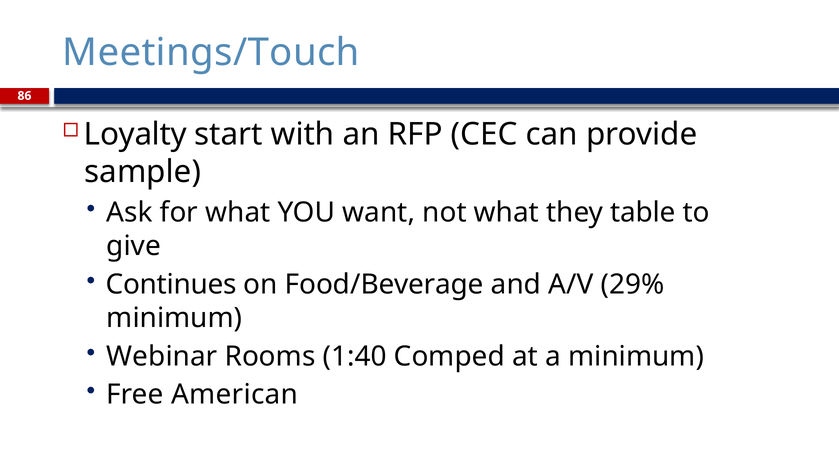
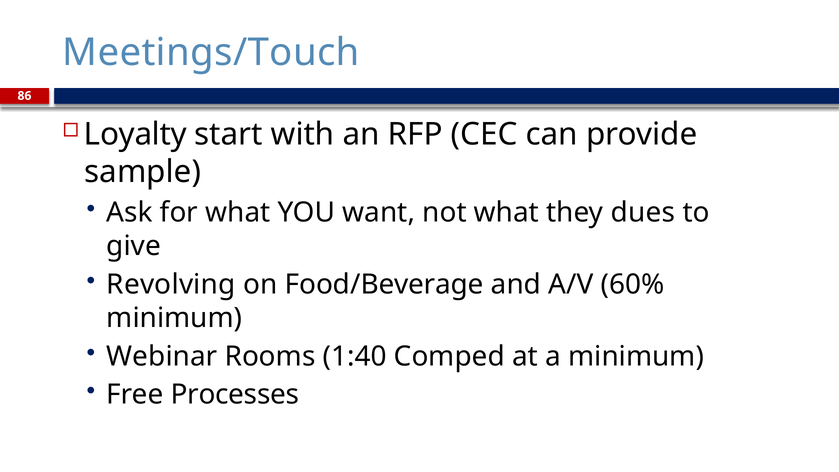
table: table -> dues
Continues: Continues -> Revolving
29%: 29% -> 60%
American: American -> Processes
